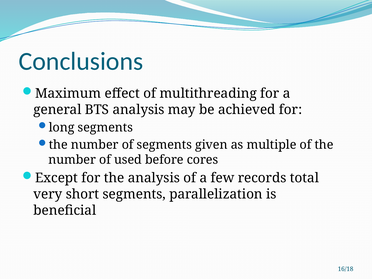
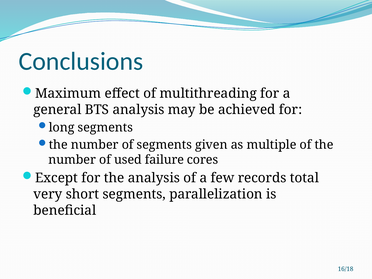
before: before -> failure
